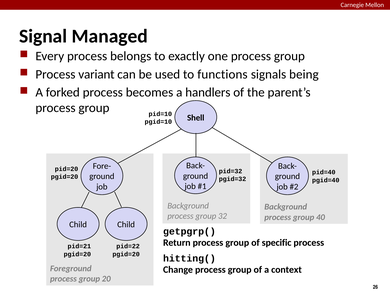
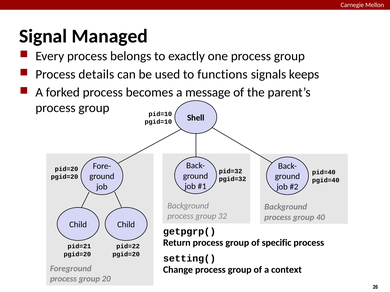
variant: variant -> details
being: being -> keeps
handlers: handlers -> message
hitting(: hitting( -> setting(
